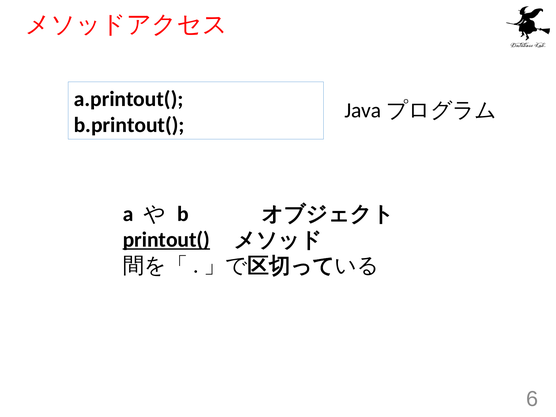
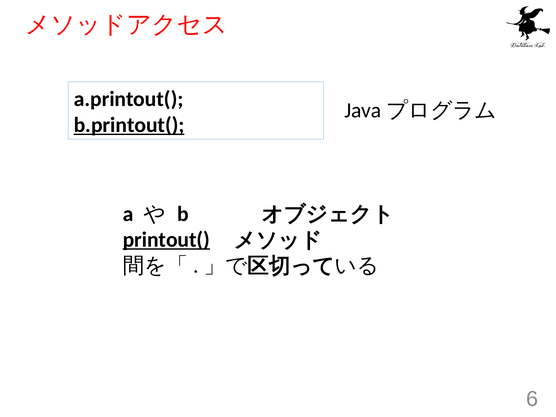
b.printout( underline: none -> present
